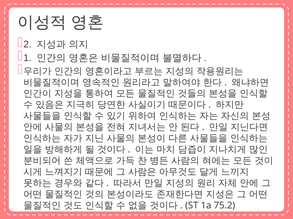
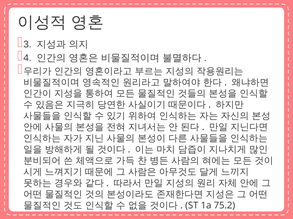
2: 2 -> 3
1: 1 -> 4
